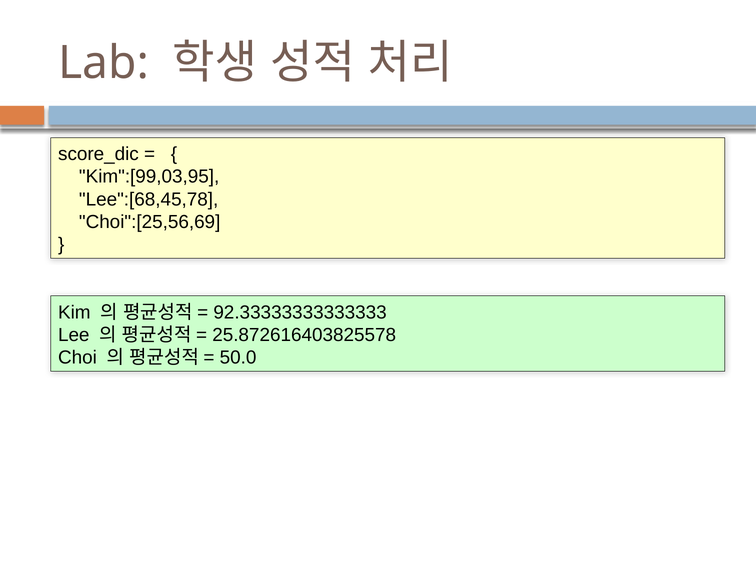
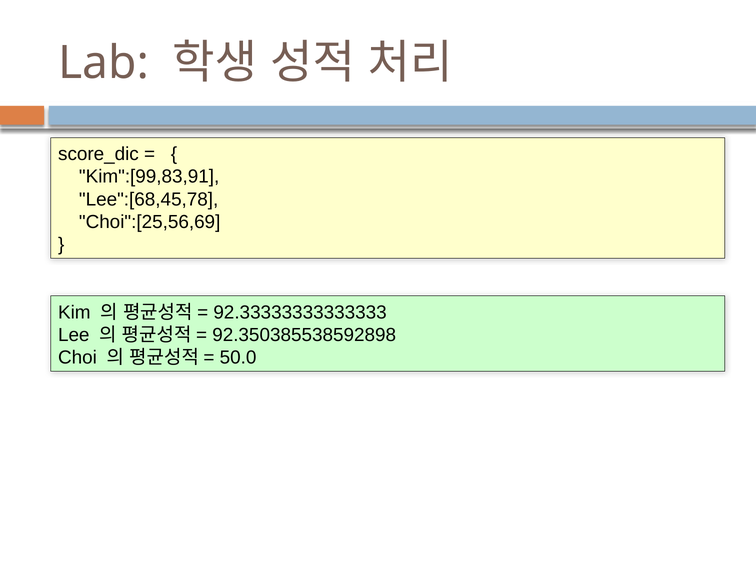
Kim":[99,03,95: Kim":[99,03,95 -> Kim":[99,83,91
25.872616403825578: 25.872616403825578 -> 92.350385538592898
